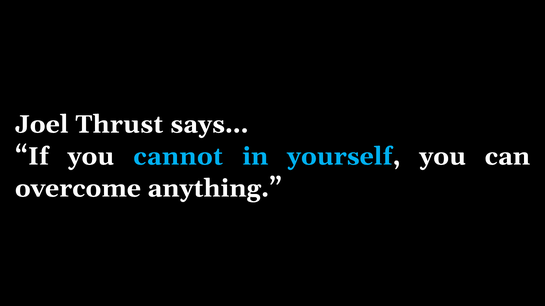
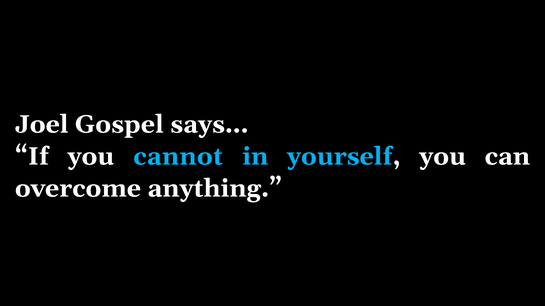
Thrust: Thrust -> Gospel
